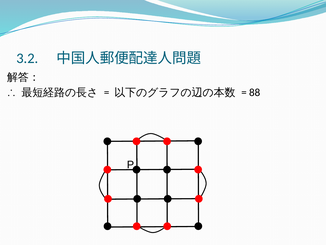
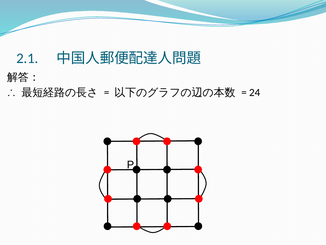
3.2: 3.2 -> 2.1
88: 88 -> 24
